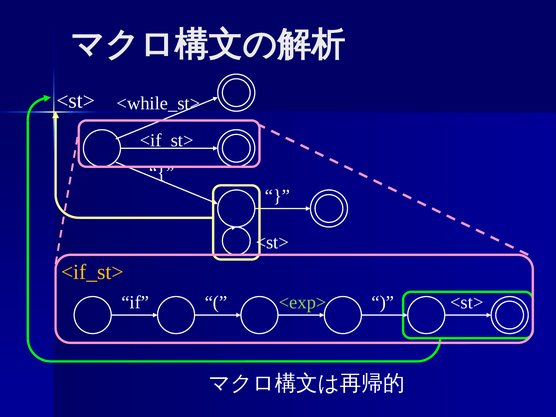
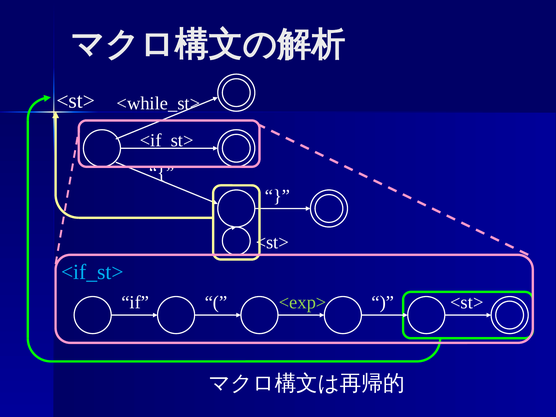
<if_st> at (92, 272) colour: yellow -> light blue
